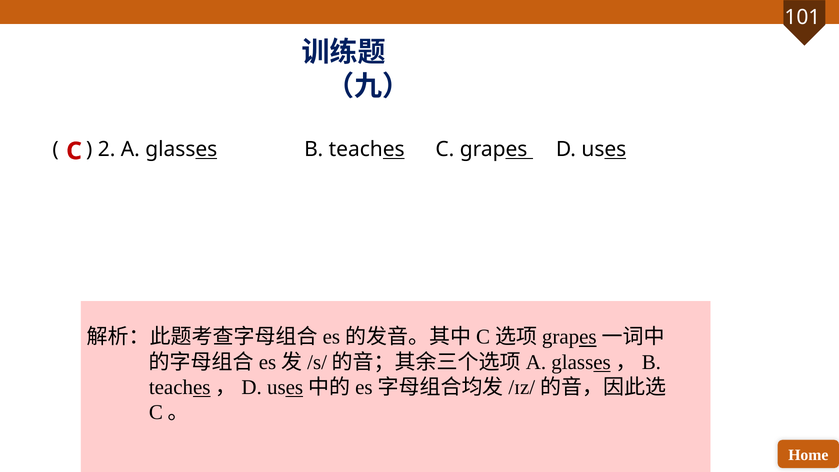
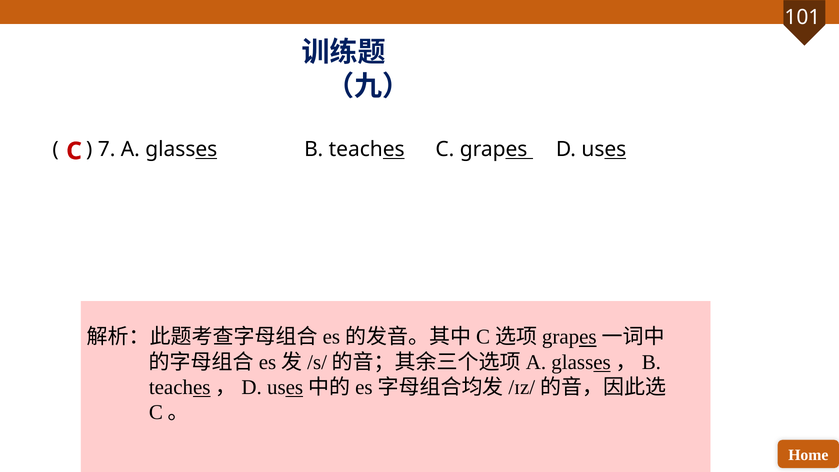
2: 2 -> 7
